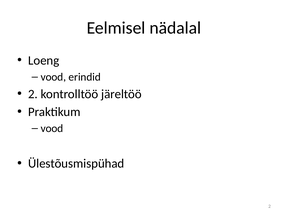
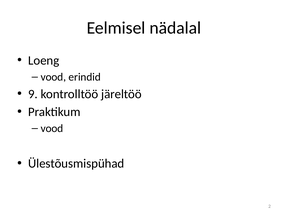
2 at (33, 94): 2 -> 9
